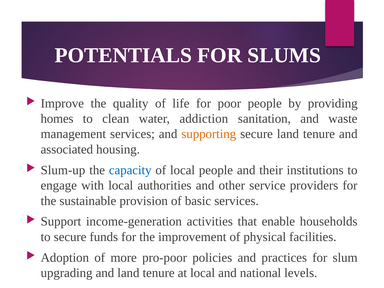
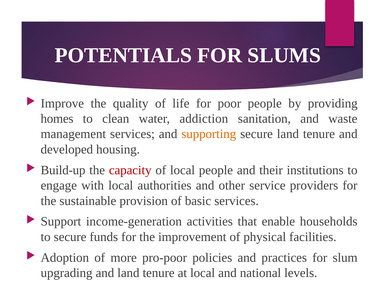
associated: associated -> developed
Slum-up: Slum-up -> Build-up
capacity colour: blue -> red
